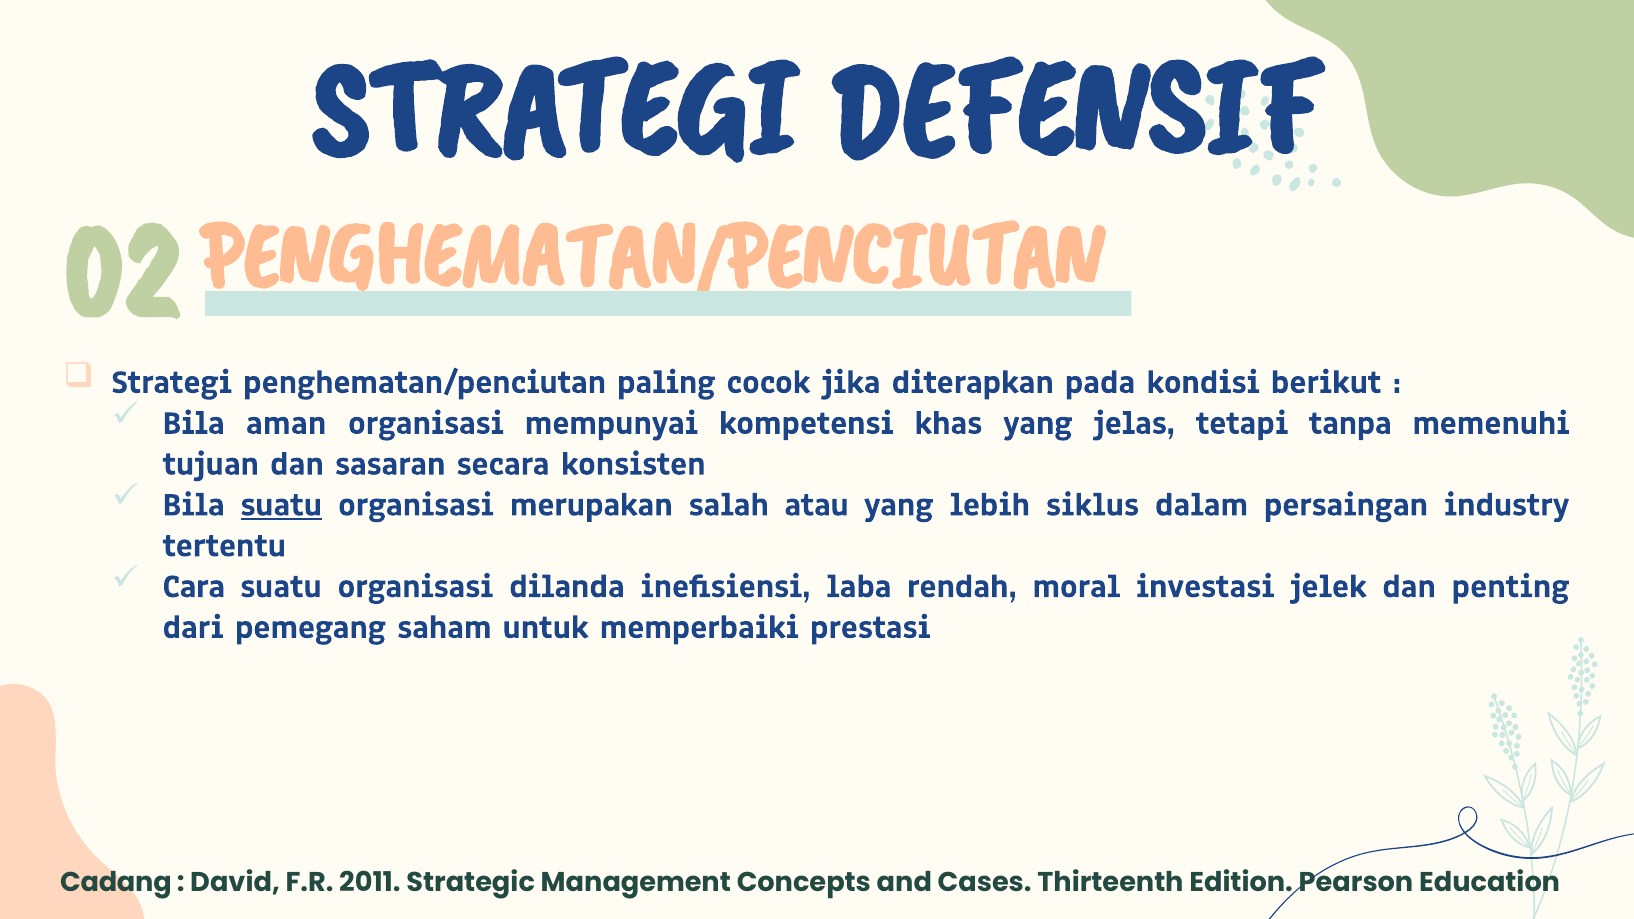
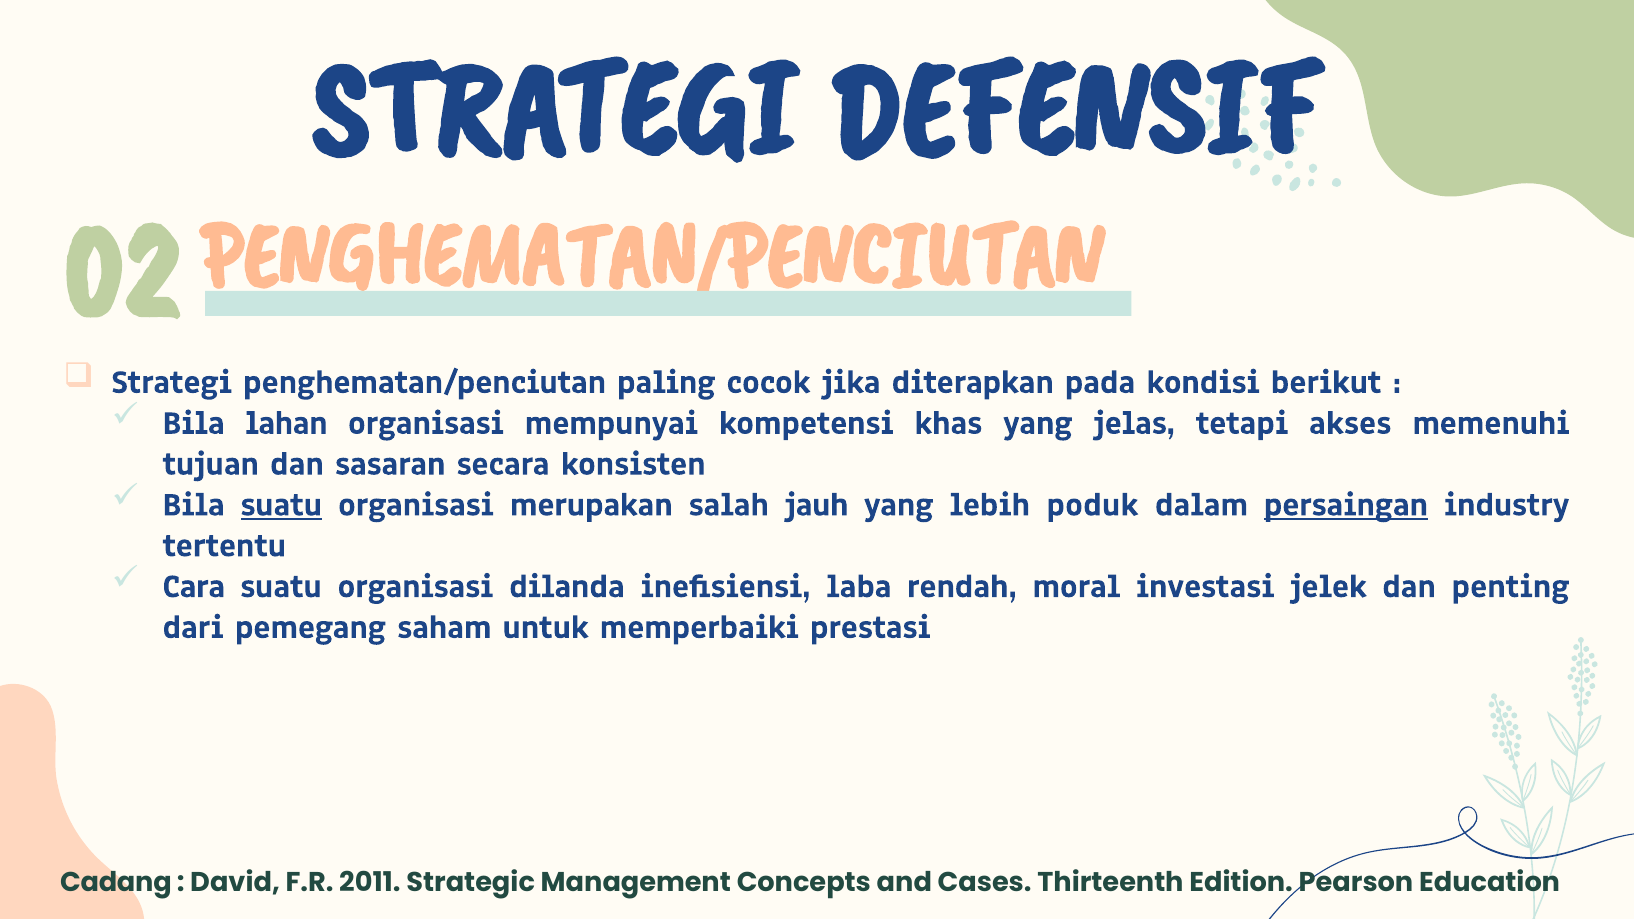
aman: aman -> lahan
tanpa: tanpa -> akses
atau: atau -> jauh
siklus: siklus -> poduk
persaingan underline: none -> present
